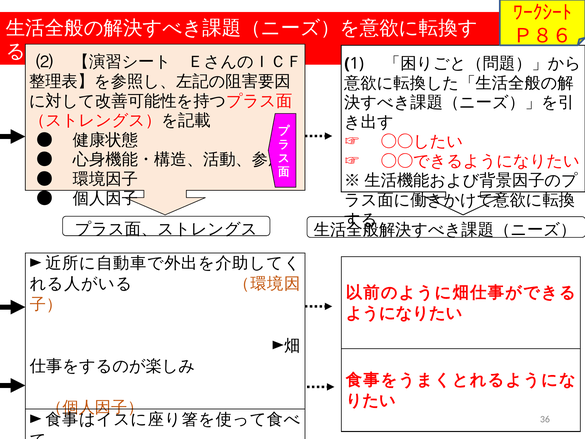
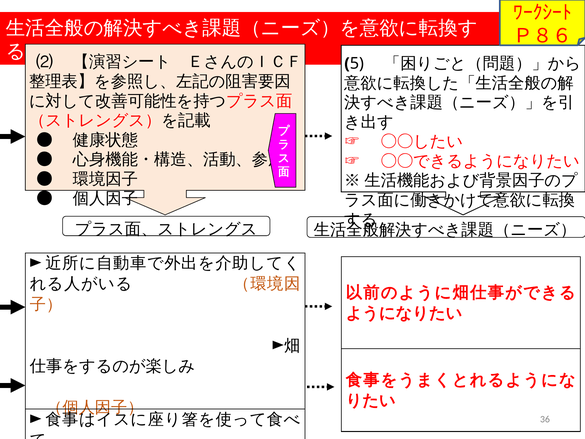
1: 1 -> 5
